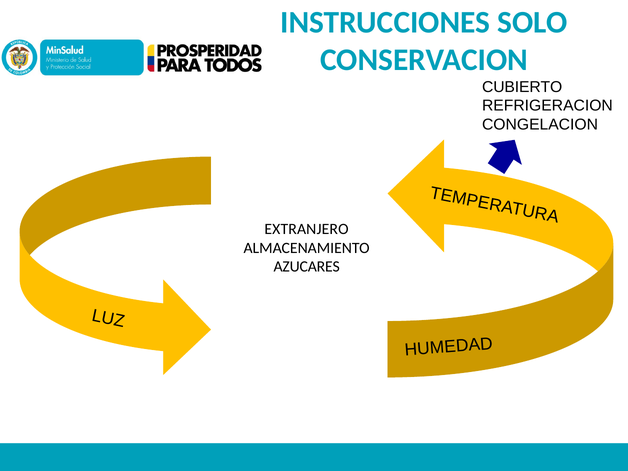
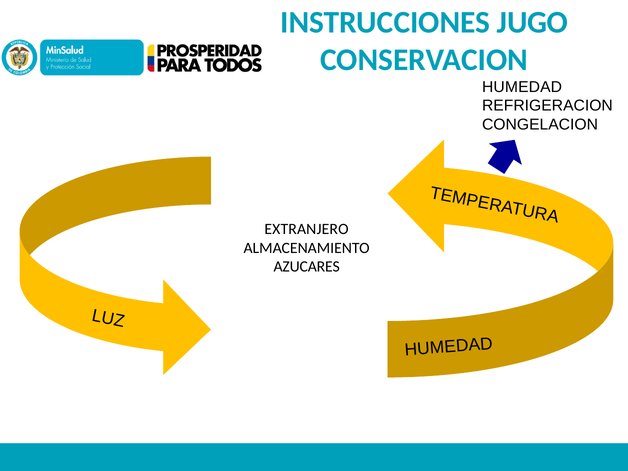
SOLO: SOLO -> JUGO
CUBIERTO at (522, 87): CUBIERTO -> HUMEDAD
